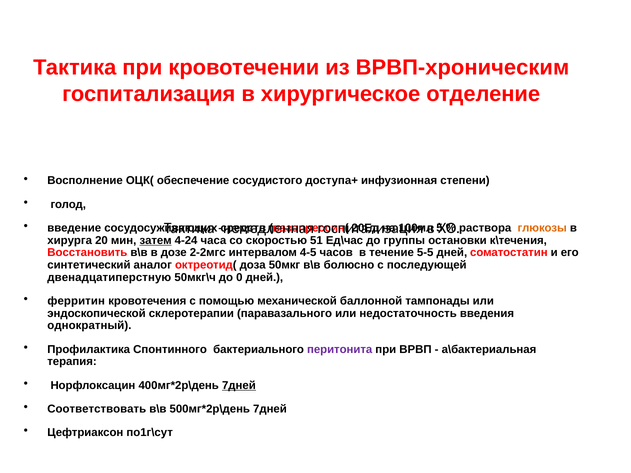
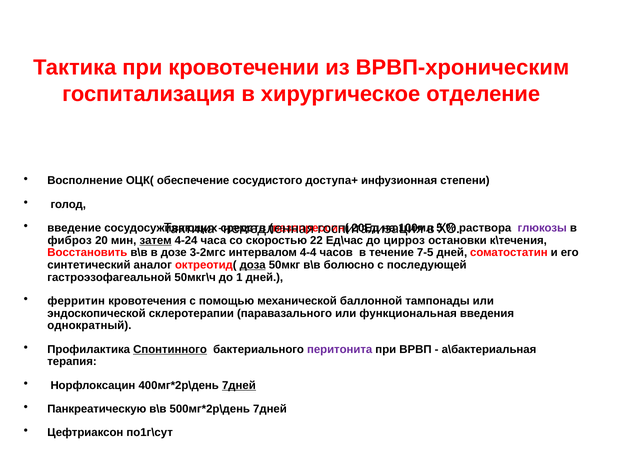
глюкозы colour: orange -> purple
хирурга: хирурга -> фиброз
51: 51 -> 22
группы: группы -> цирроз
2-2мгс: 2-2мгс -> 3-2мгс
4-5: 4-5 -> 4-4
5-5: 5-5 -> 7-5
доза underline: none -> present
двенадцатиперстную: двенадцатиперстную -> гастроэзофагеальной
0: 0 -> 1
недостаточность: недостаточность -> функциональная
Спонтинного underline: none -> present
Соответствовать: Соответствовать -> Панкреатическую
